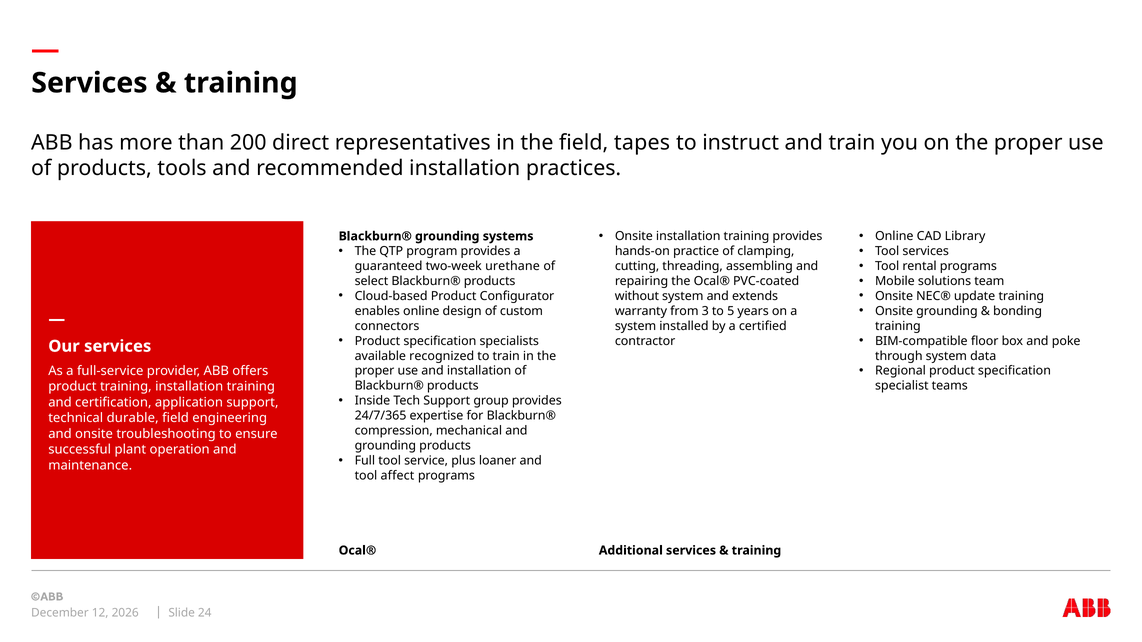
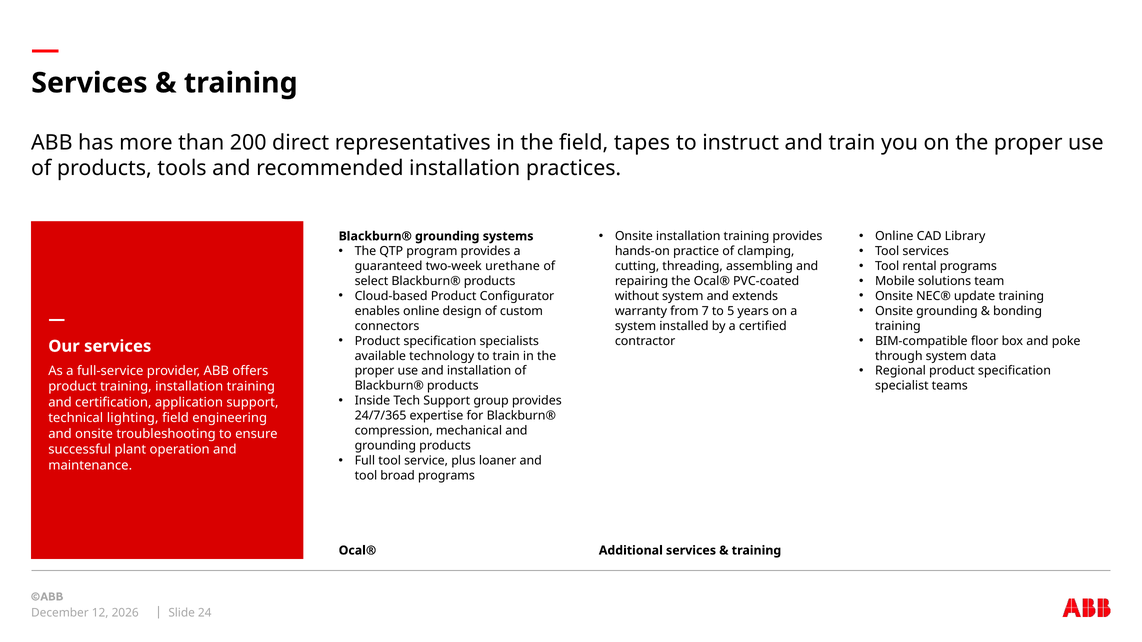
3: 3 -> 7
recognized: recognized -> technology
durable: durable -> lighting
affect: affect -> broad
